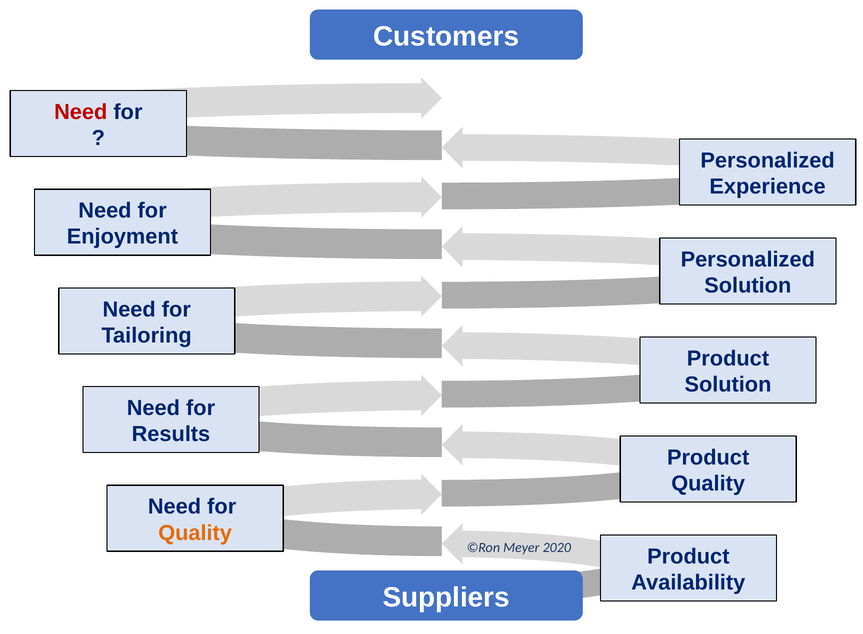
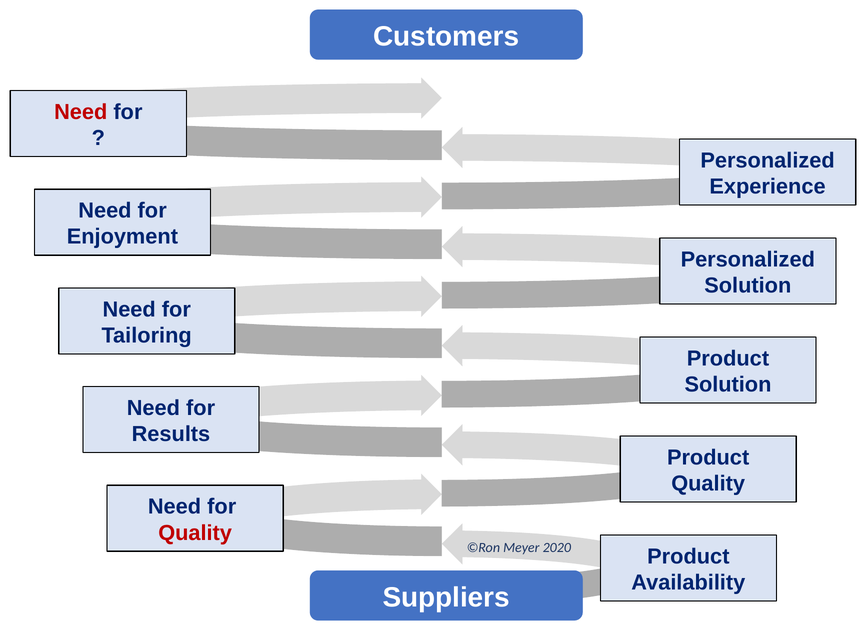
Quality at (195, 533) colour: orange -> red
